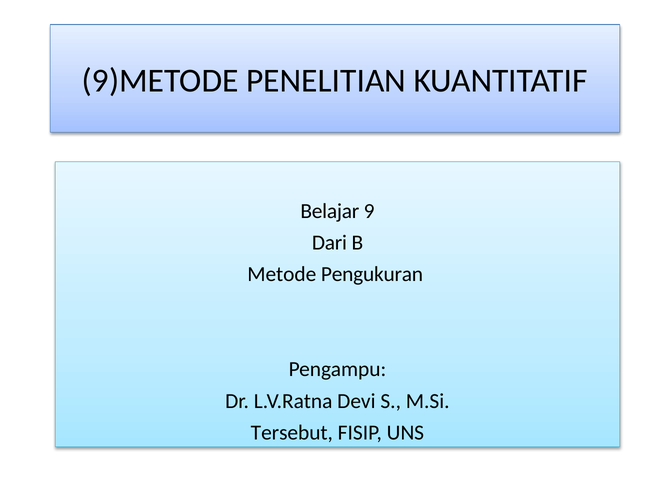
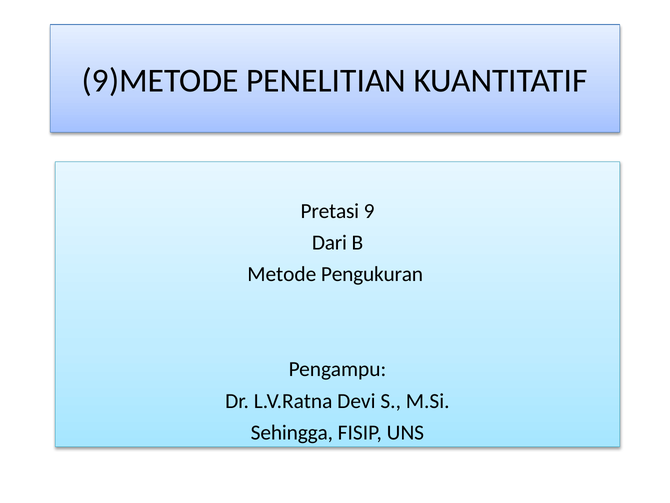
Belajar: Belajar -> Pretasi
Tersebut: Tersebut -> Sehingga
